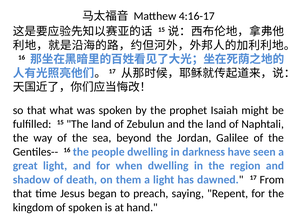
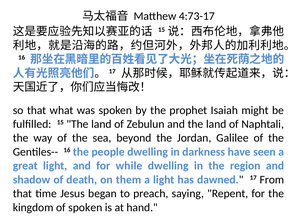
4:16-17: 4:16-17 -> 4:73-17
when: when -> while
